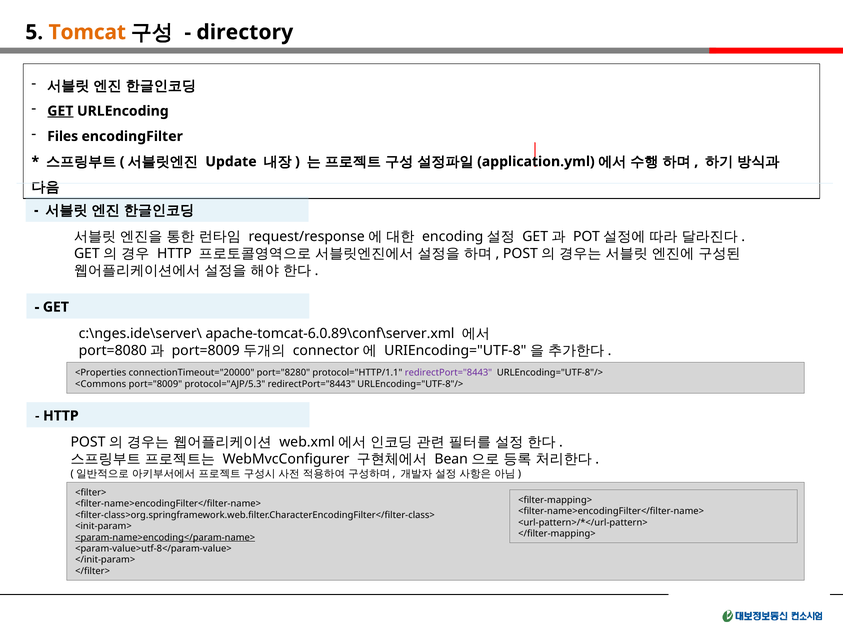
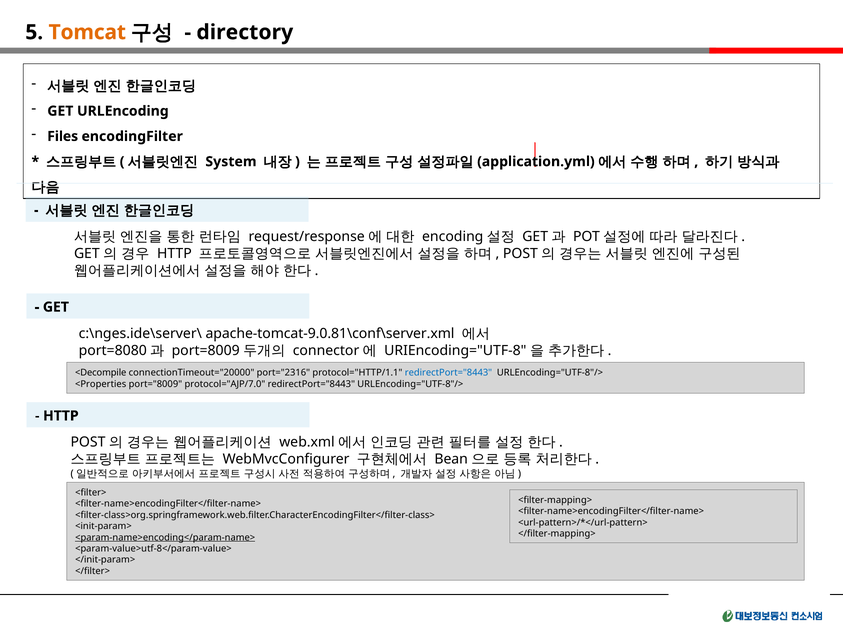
GET at (60, 111) underline: present -> none
Update: Update -> System
apache-tomcat-6.0.89\conf\server.xml: apache-tomcat-6.0.89\conf\server.xml -> apache-tomcat-9.0.81\conf\server.xml
<Properties: <Properties -> <Decompile
port="8280: port="8280 -> port="2316
redirectPort="8443 at (448, 373) colour: purple -> blue
<Commons: <Commons -> <Properties
protocol="AJP/5.3: protocol="AJP/5.3 -> protocol="AJP/7.0
